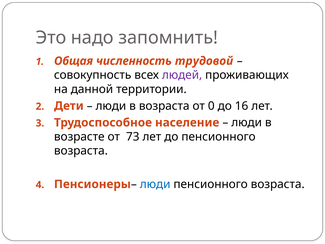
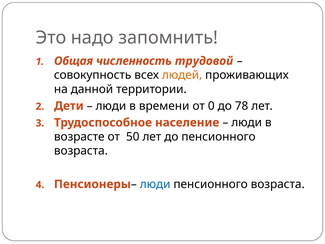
людей colour: purple -> orange
в возраста: возраста -> времени
16: 16 -> 78
73: 73 -> 50
